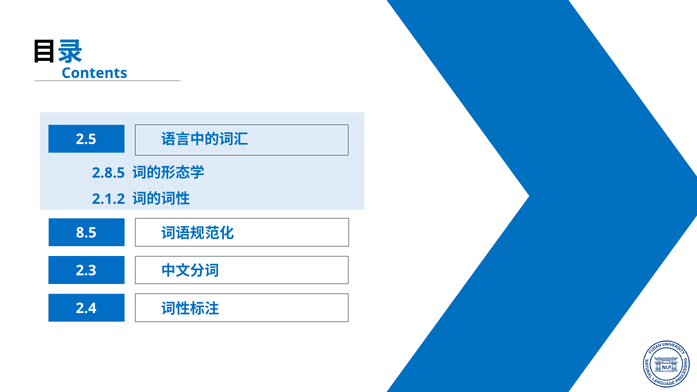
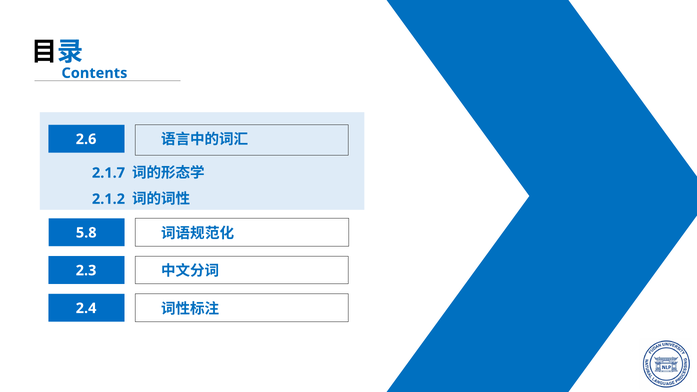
2.5: 2.5 -> 2.6
2.8.5: 2.8.5 -> 2.1.7
8.5: 8.5 -> 5.8
